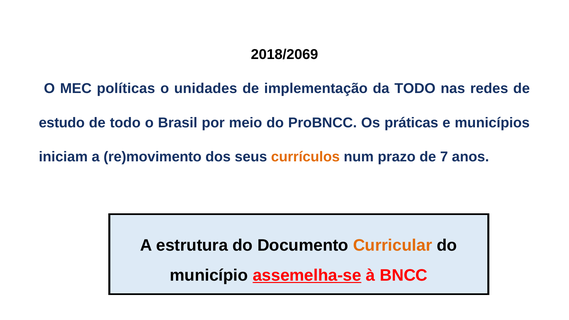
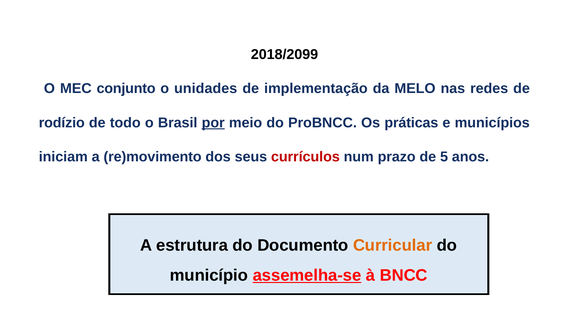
2018/2069: 2018/2069 -> 2018/2099
políticas: políticas -> conjunto
da TODO: TODO -> MELO
estudo: estudo -> rodízio
por underline: none -> present
currículos colour: orange -> red
7: 7 -> 5
